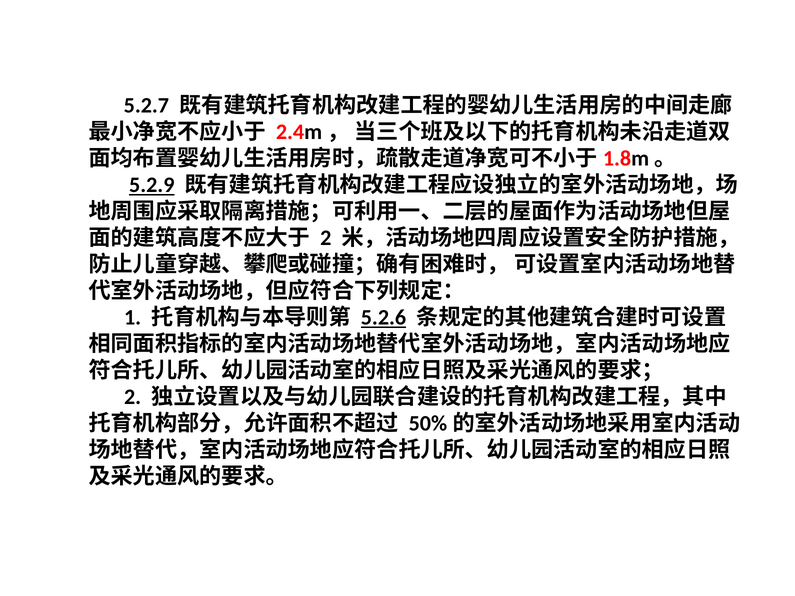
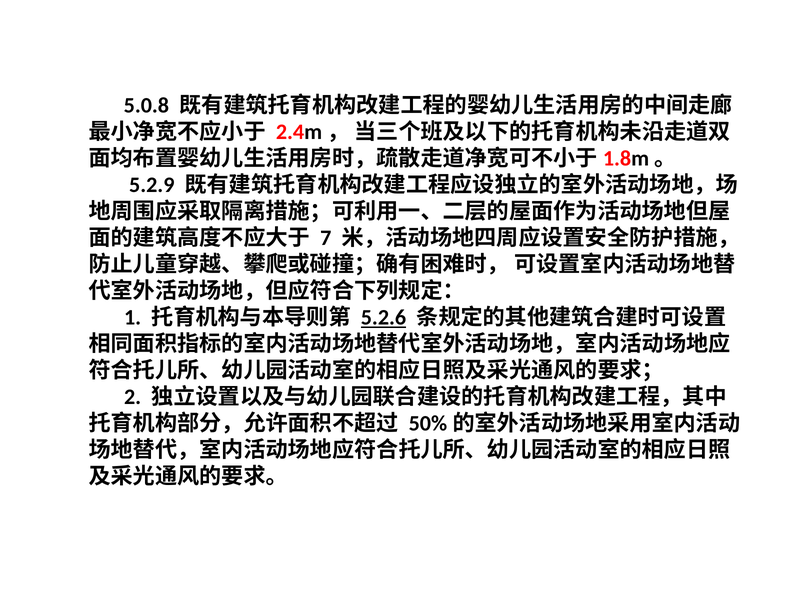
5.2.7: 5.2.7 -> 5.0.8
5.2.9 underline: present -> none
2 at (326, 238): 2 -> 7
